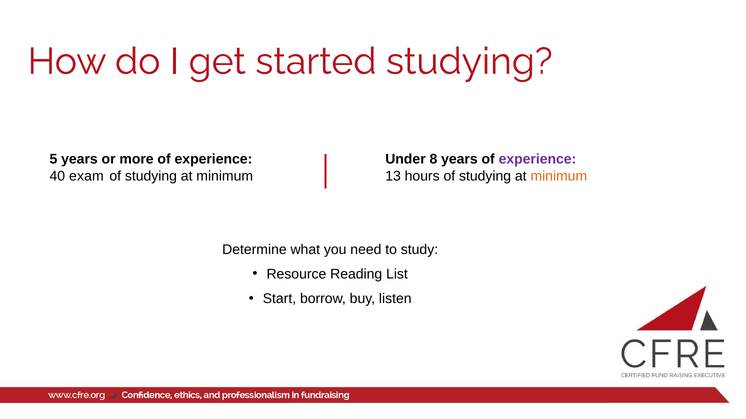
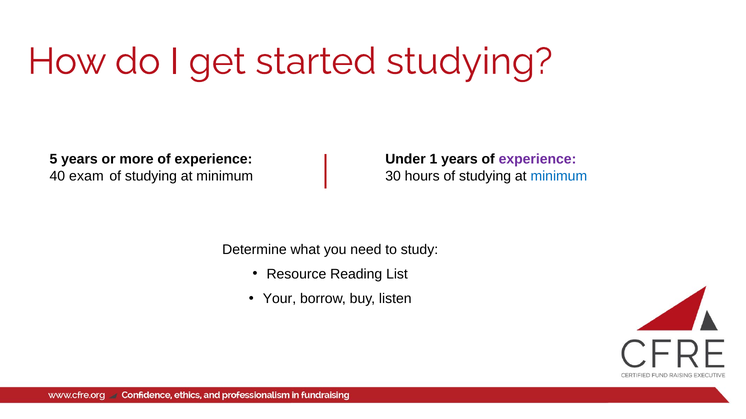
8: 8 -> 1
13: 13 -> 30
minimum at (559, 176) colour: orange -> blue
Start: Start -> Your
